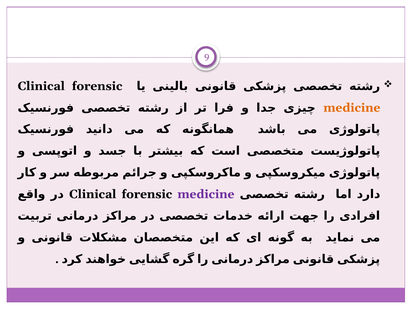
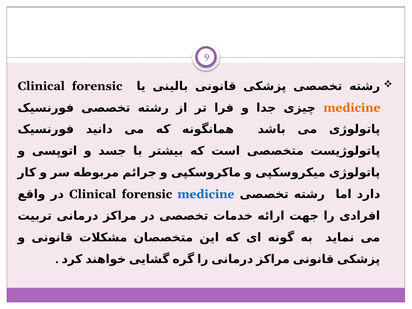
medicine at (206, 194) colour: purple -> blue
